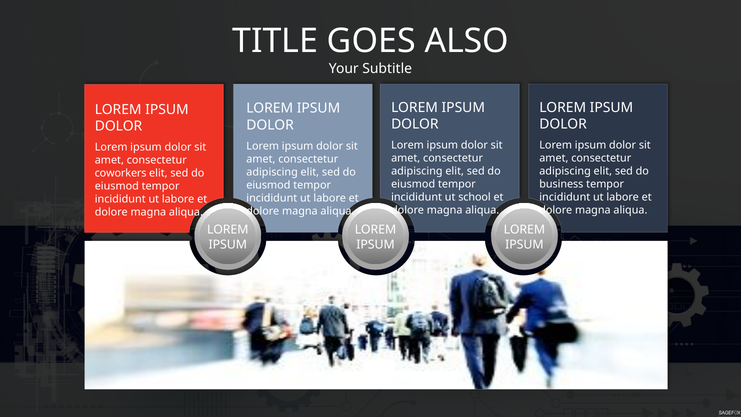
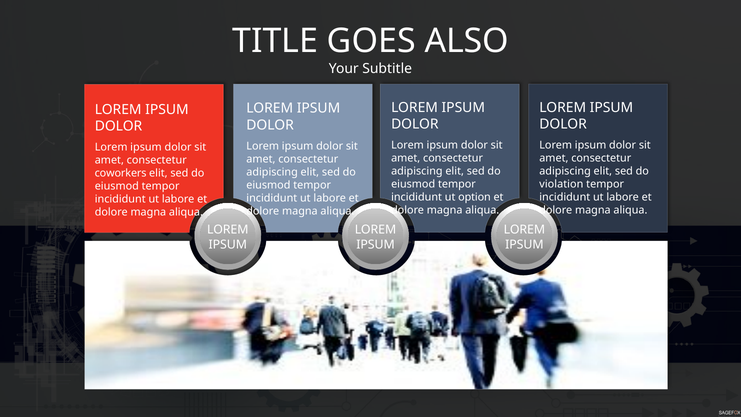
business: business -> violation
school: school -> option
